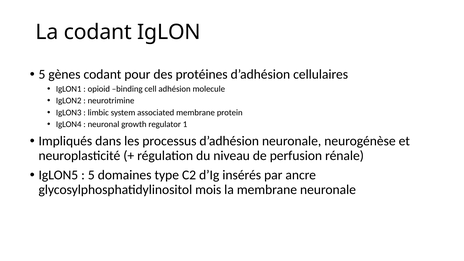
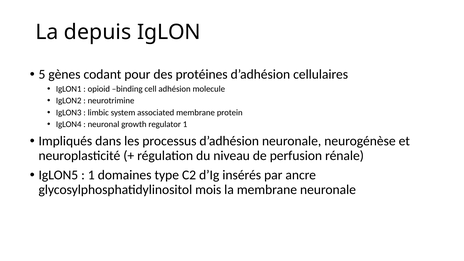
La codant: codant -> depuis
5 at (91, 175): 5 -> 1
